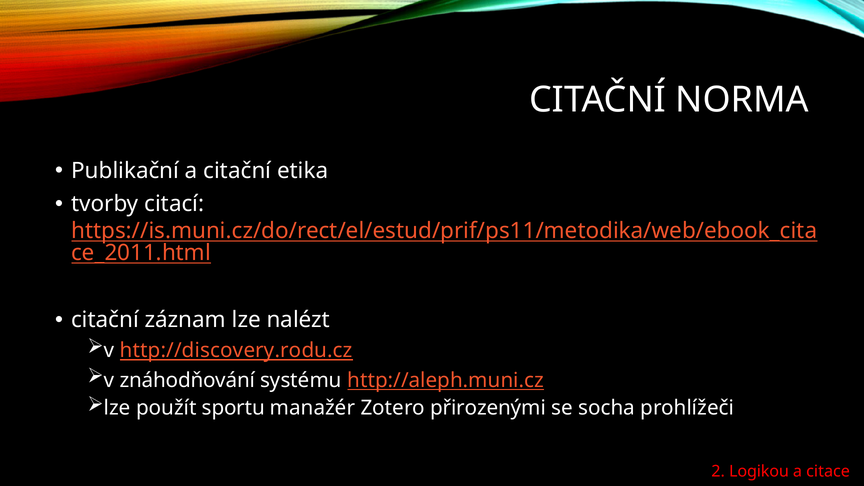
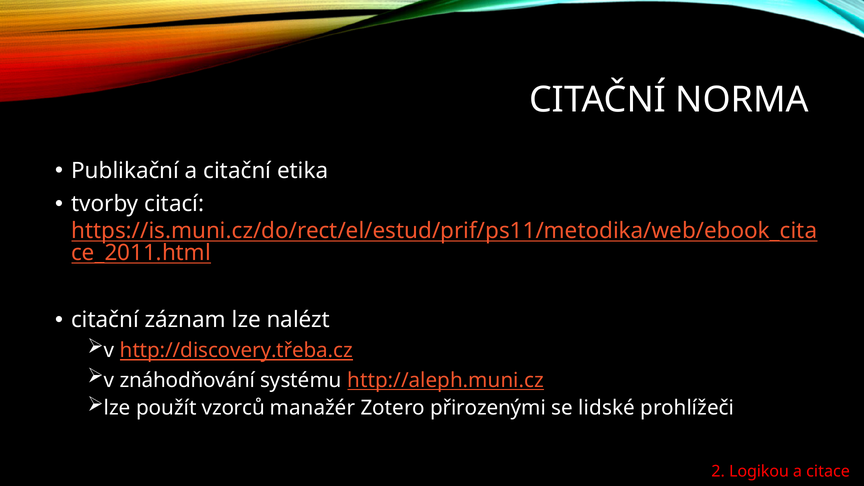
http://discovery.rodu.cz: http://discovery.rodu.cz -> http://discovery.třeba.cz
sportu: sportu -> vzorců
socha: socha -> lidské
